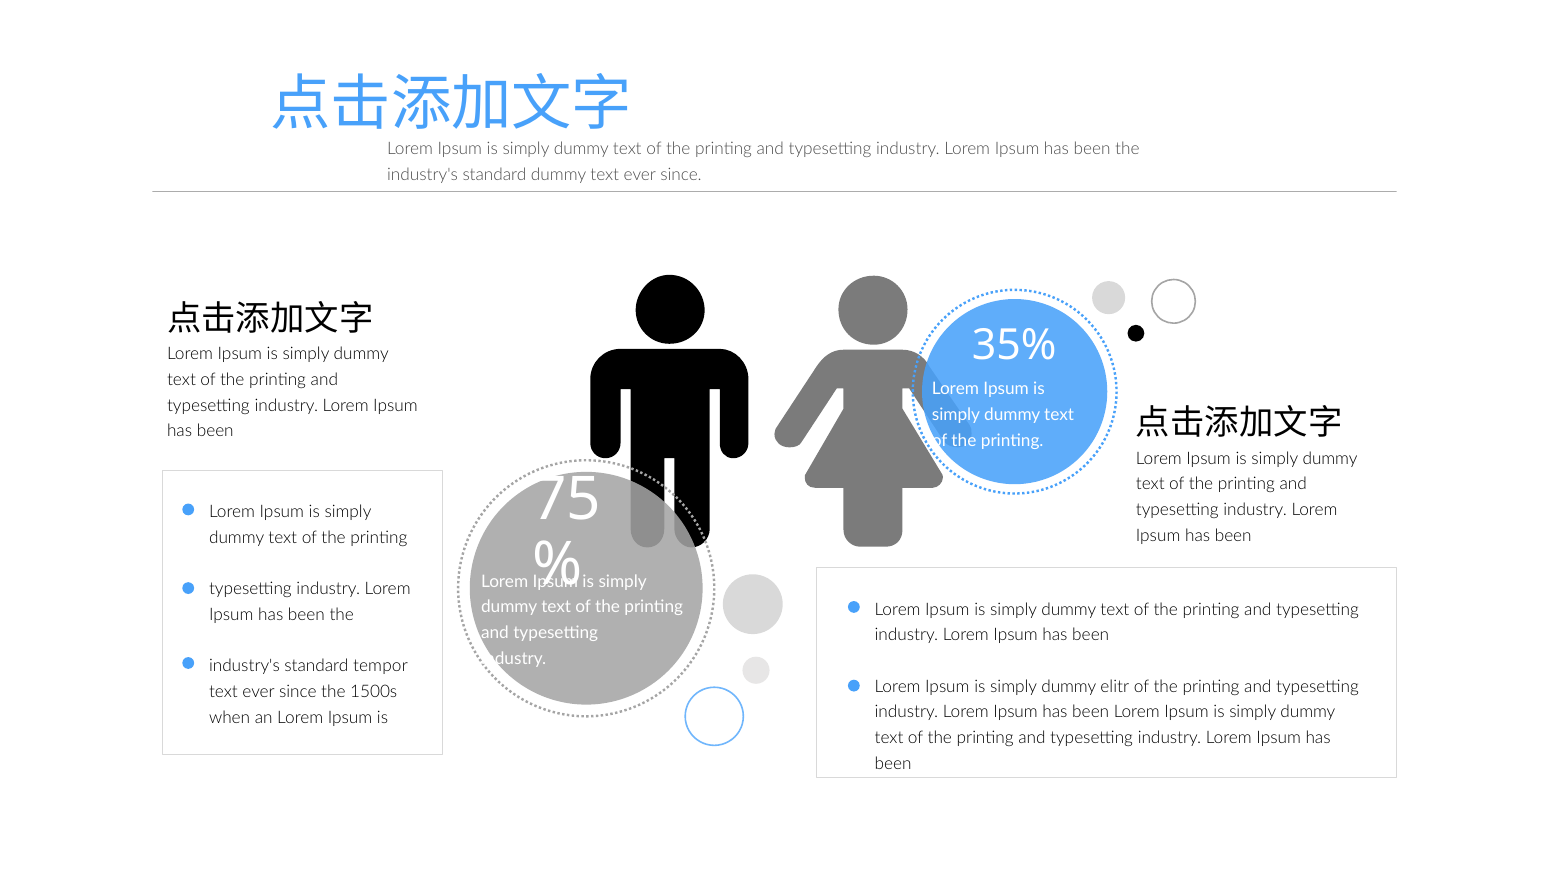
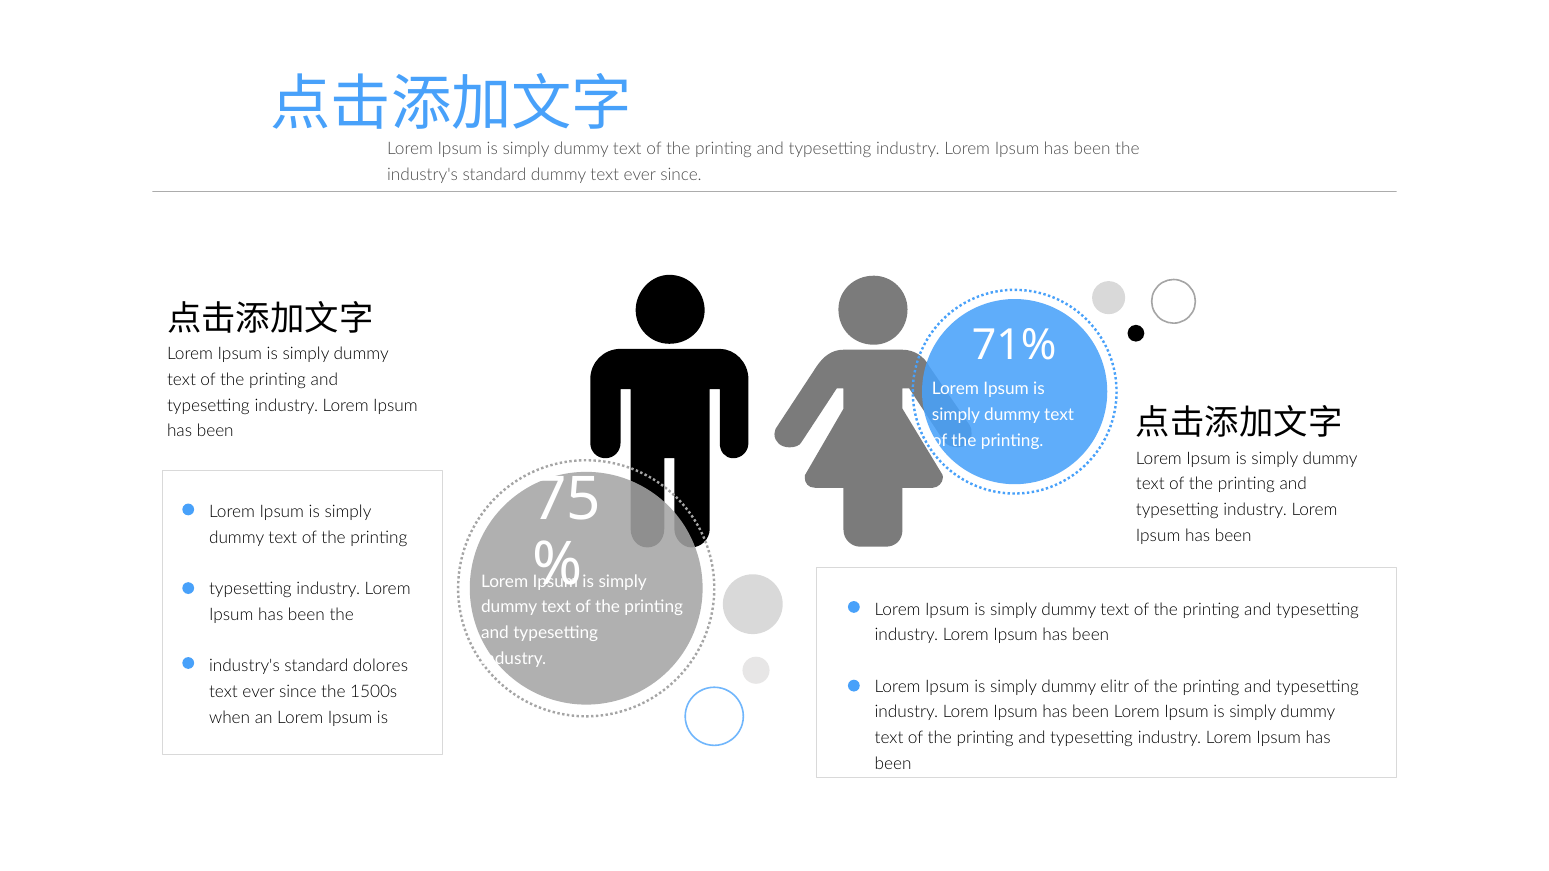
35%: 35% -> 71%
tempor: tempor -> dolores
